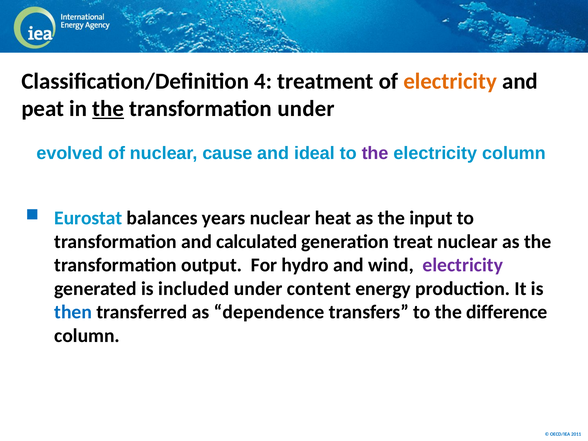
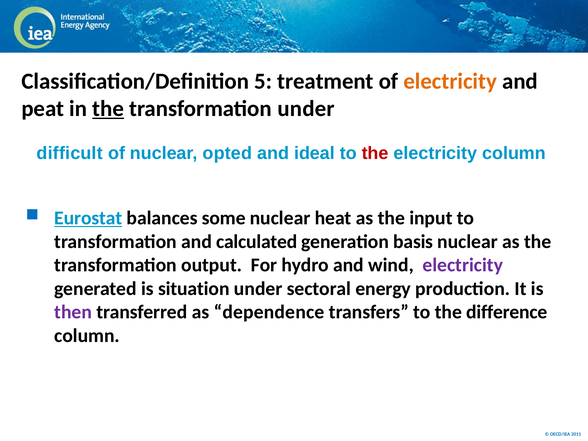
4: 4 -> 5
evolved: evolved -> difficult
cause: cause -> opted
the at (375, 153) colour: purple -> red
Eurostat underline: none -> present
years: years -> some
treat: treat -> basis
included: included -> situation
content: content -> sectoral
then colour: blue -> purple
